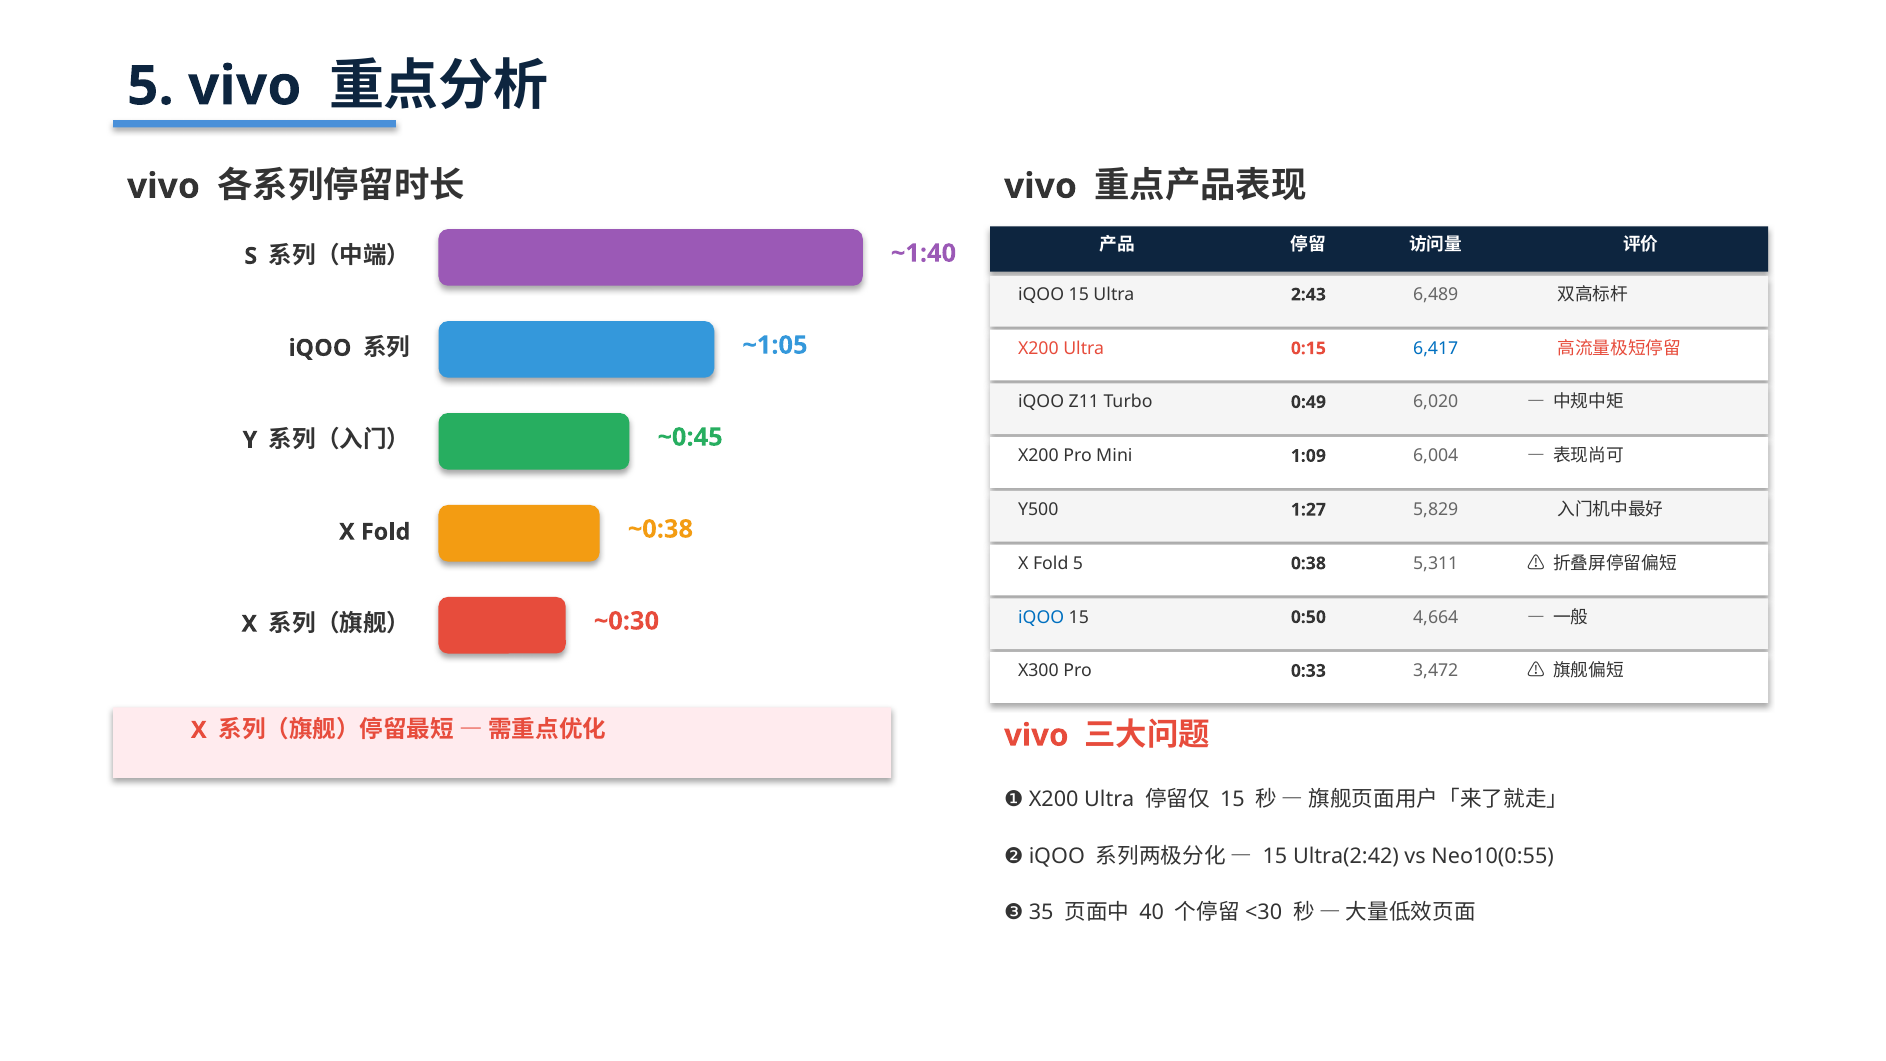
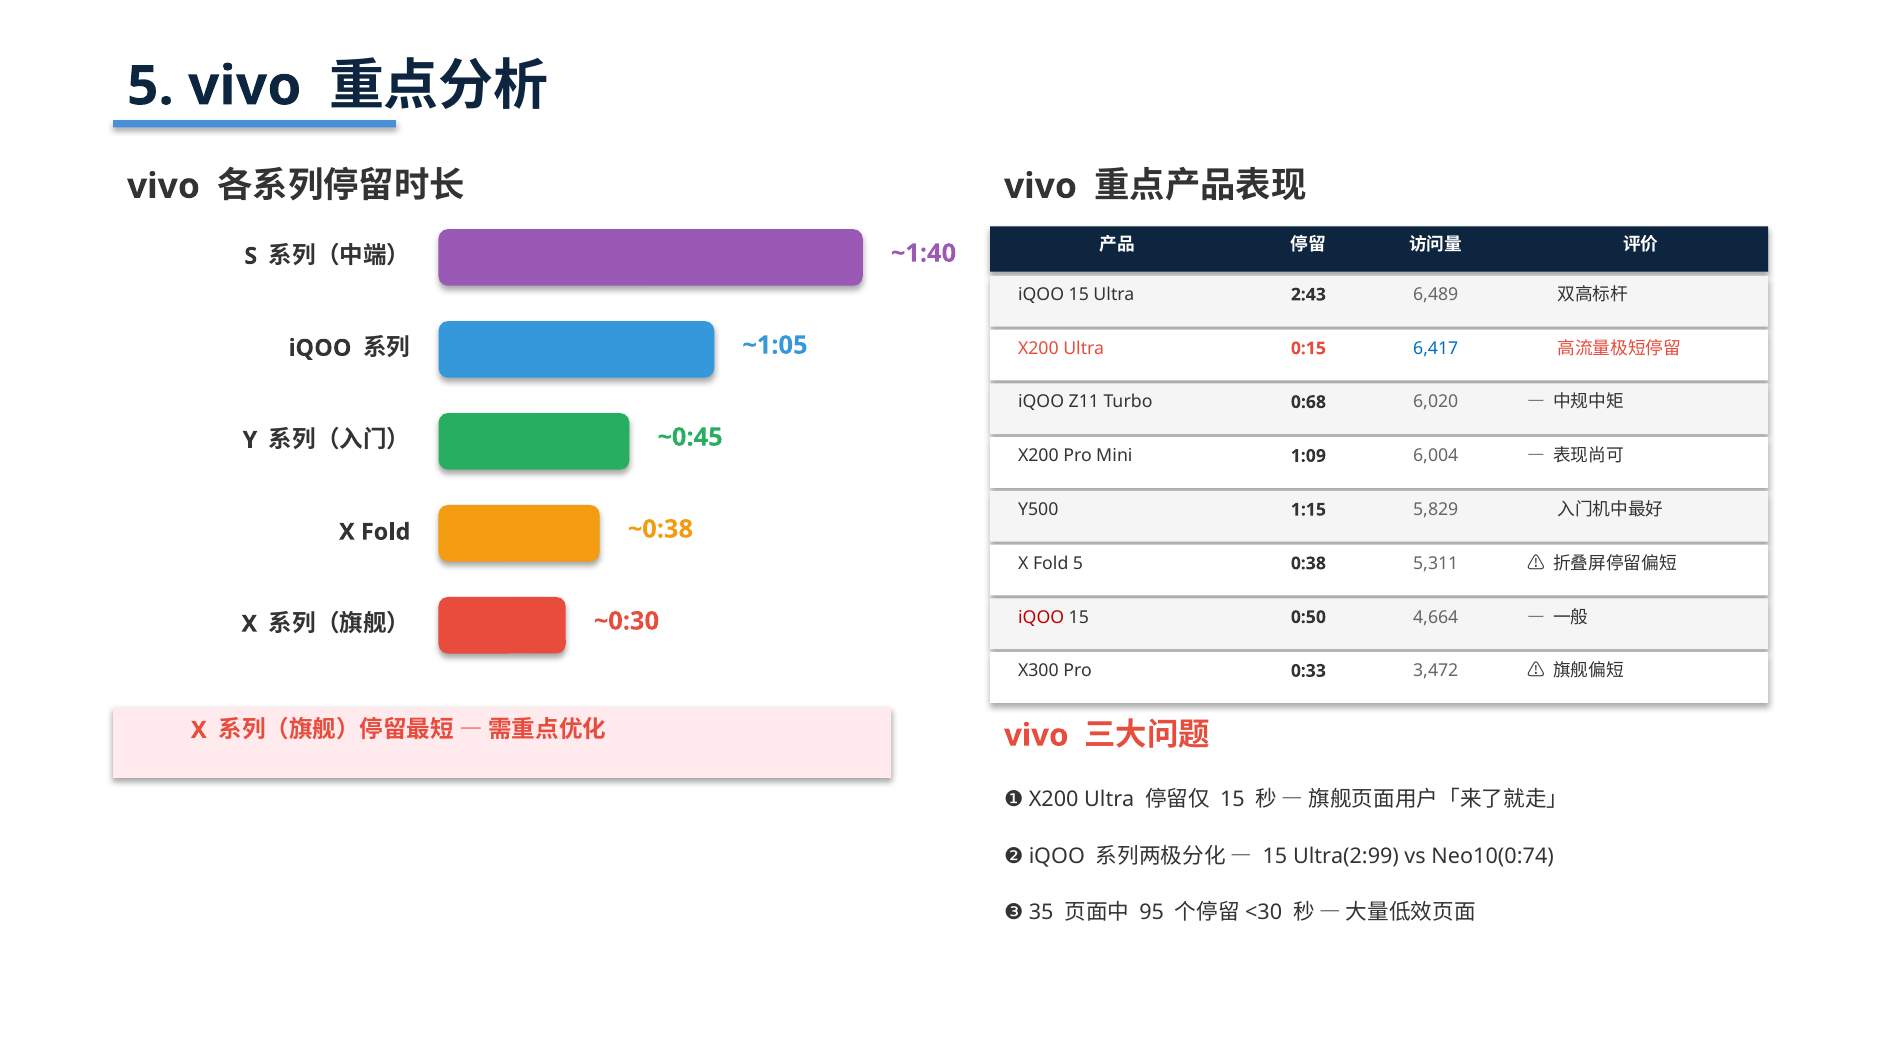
0:49: 0:49 -> 0:68
1:27: 1:27 -> 1:15
iQOO at (1041, 617) colour: blue -> red
Ultra(2:42: Ultra(2:42 -> Ultra(2:99
Neo10(0:55: Neo10(0:55 -> Neo10(0:74
40: 40 -> 95
